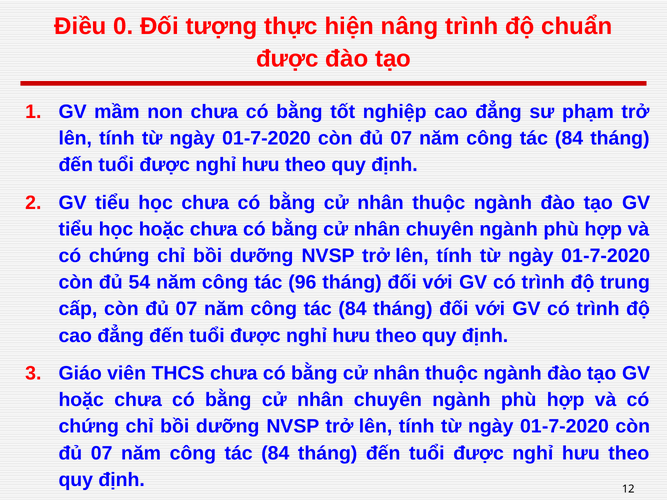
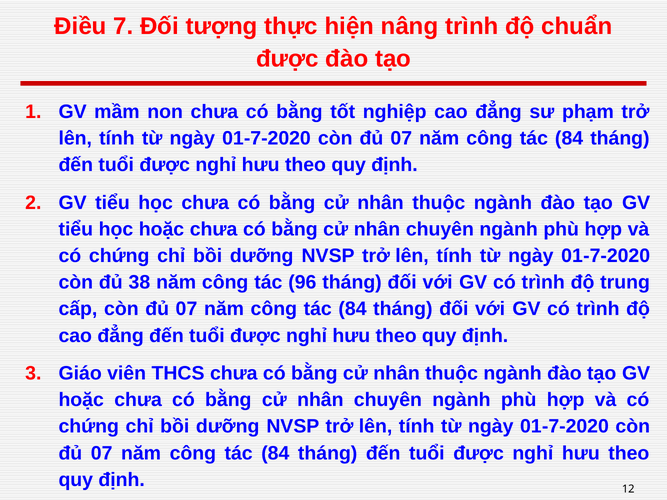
0: 0 -> 7
54: 54 -> 38
